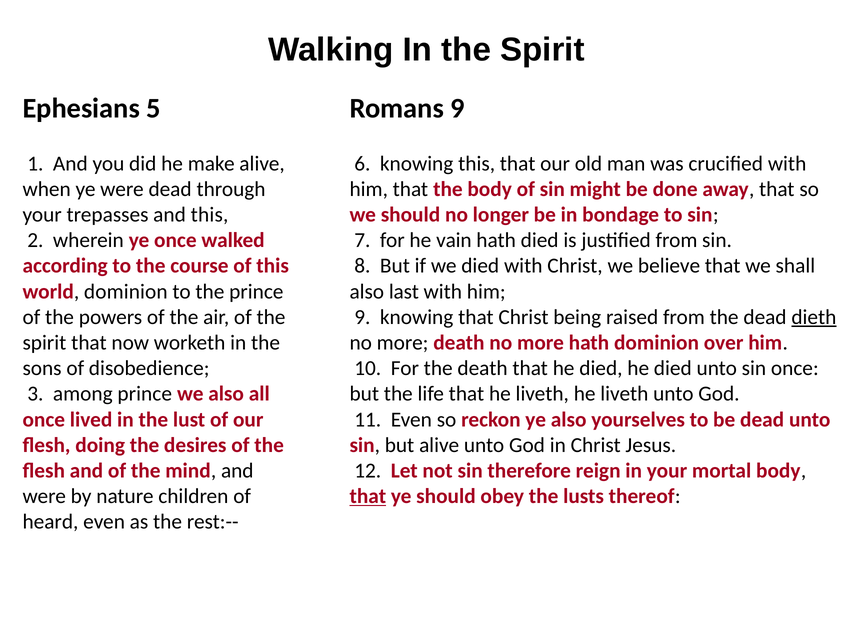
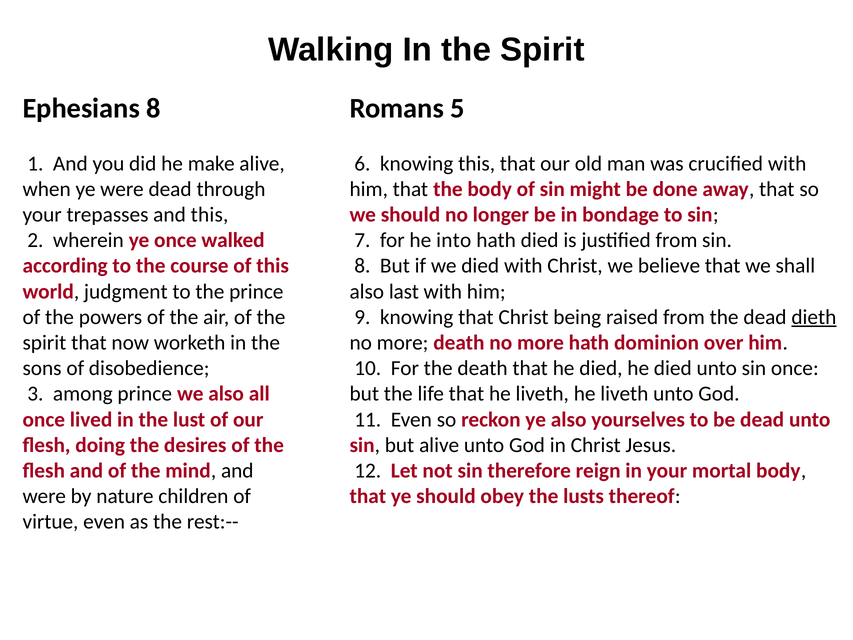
Ephesians 5: 5 -> 8
Romans 9: 9 -> 5
vain: vain -> into
world dominion: dominion -> judgment
that at (368, 496) underline: present -> none
heard: heard -> virtue
